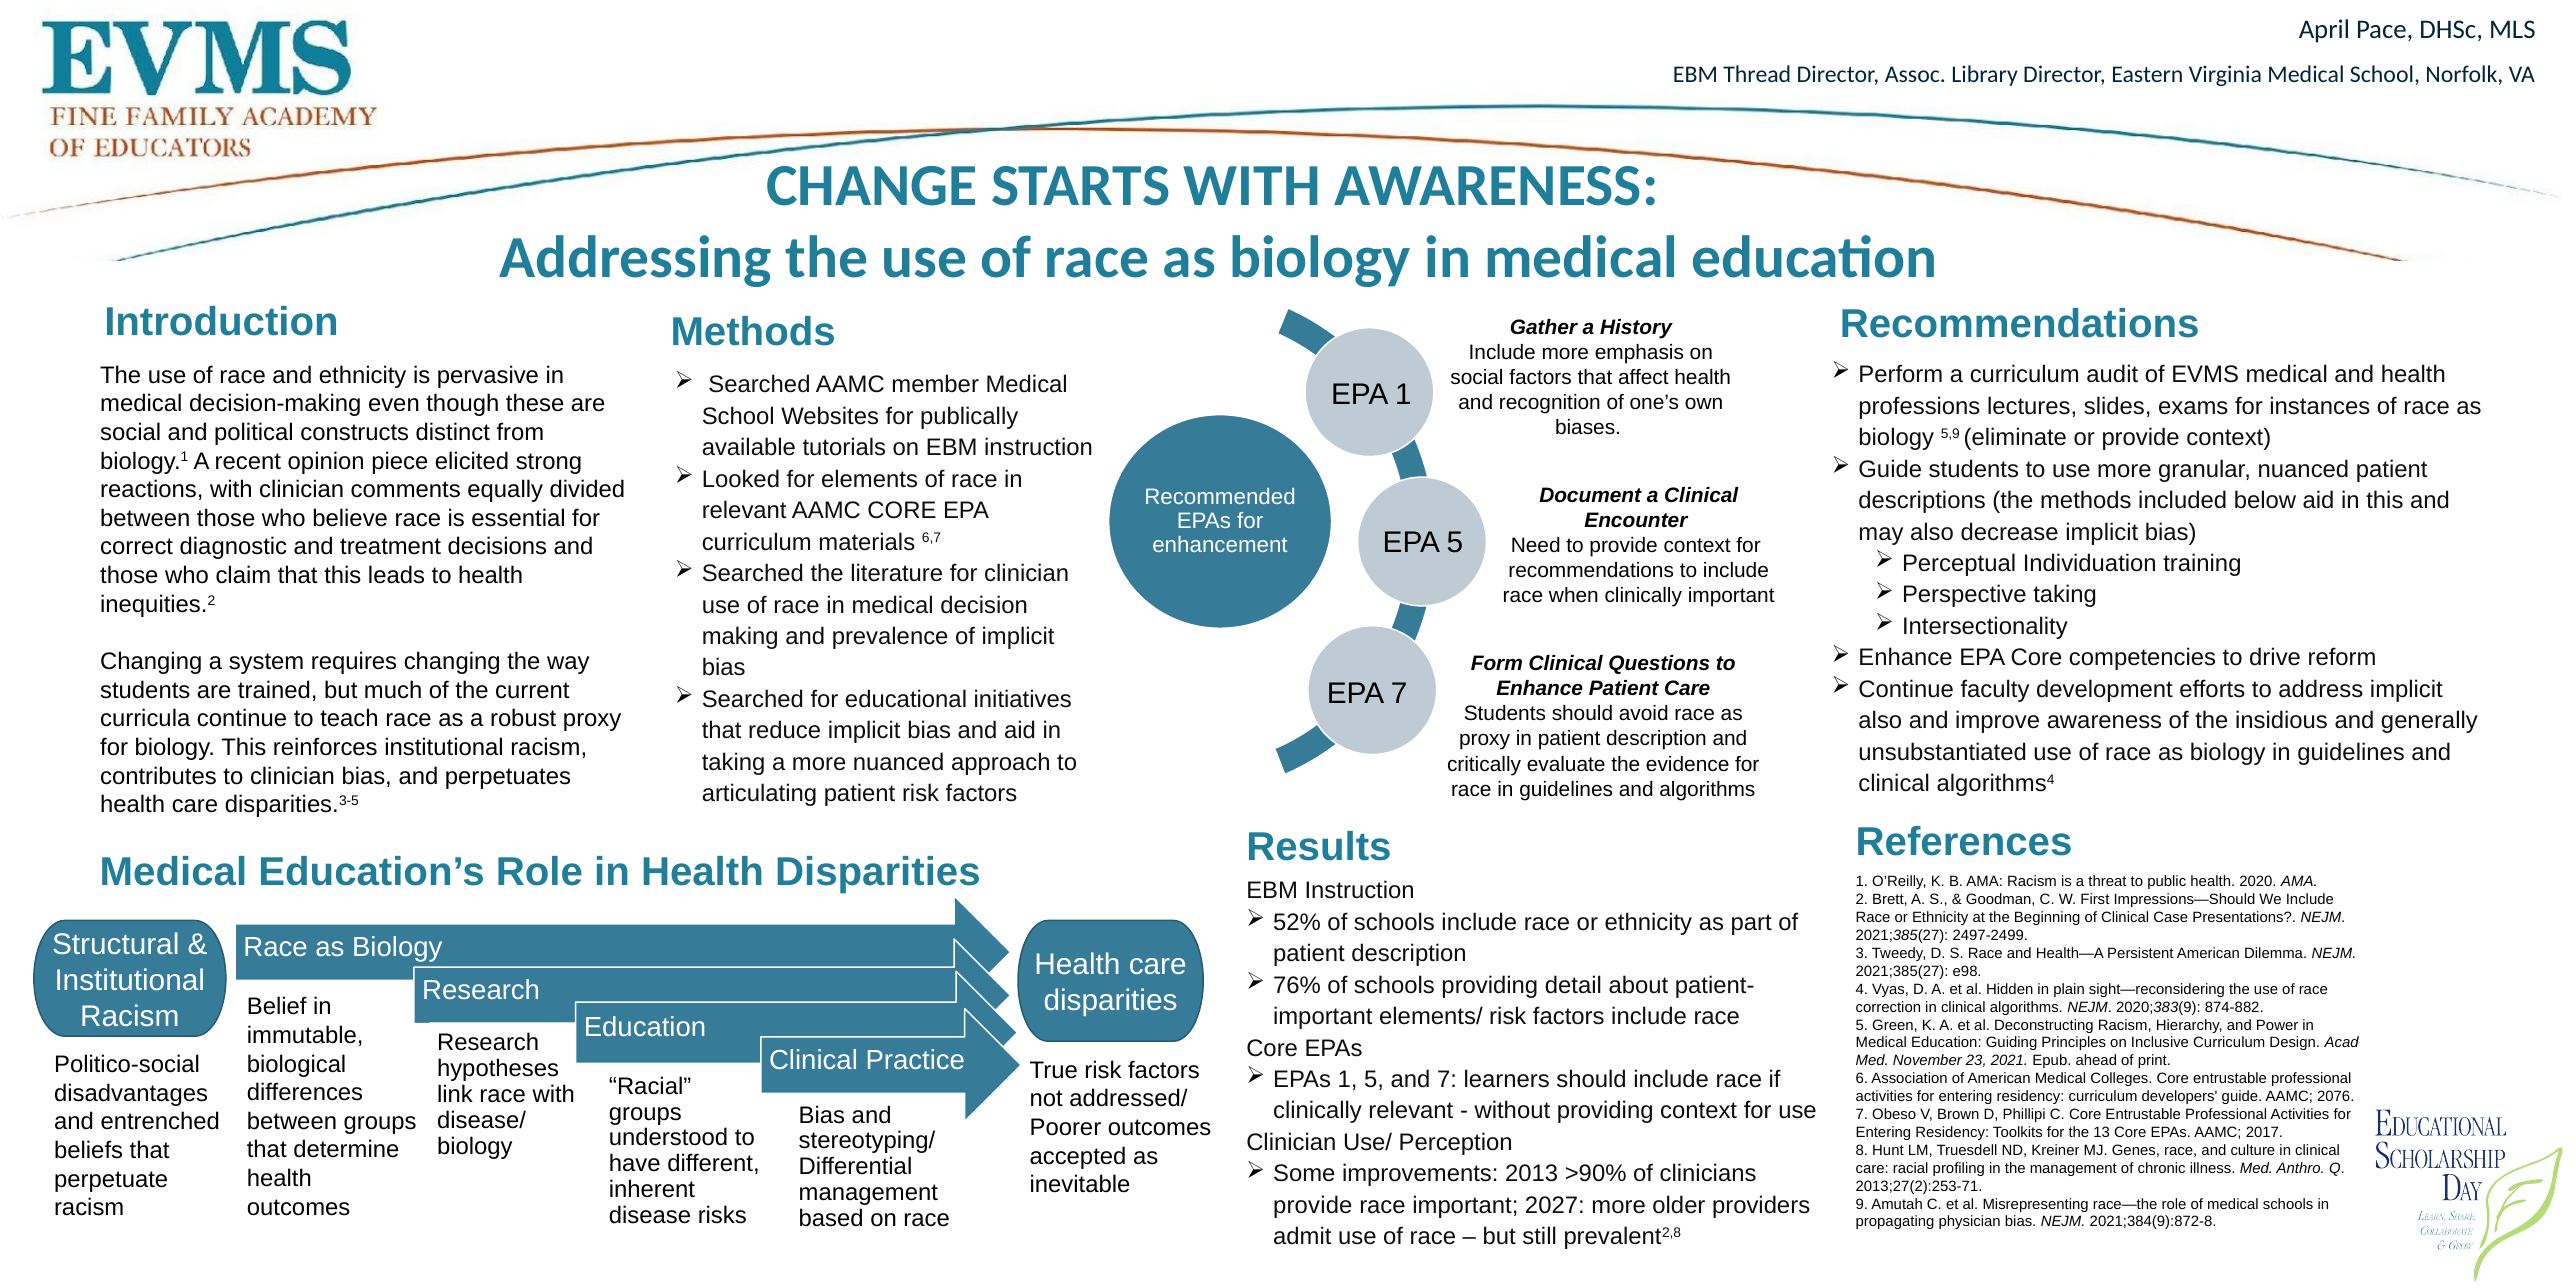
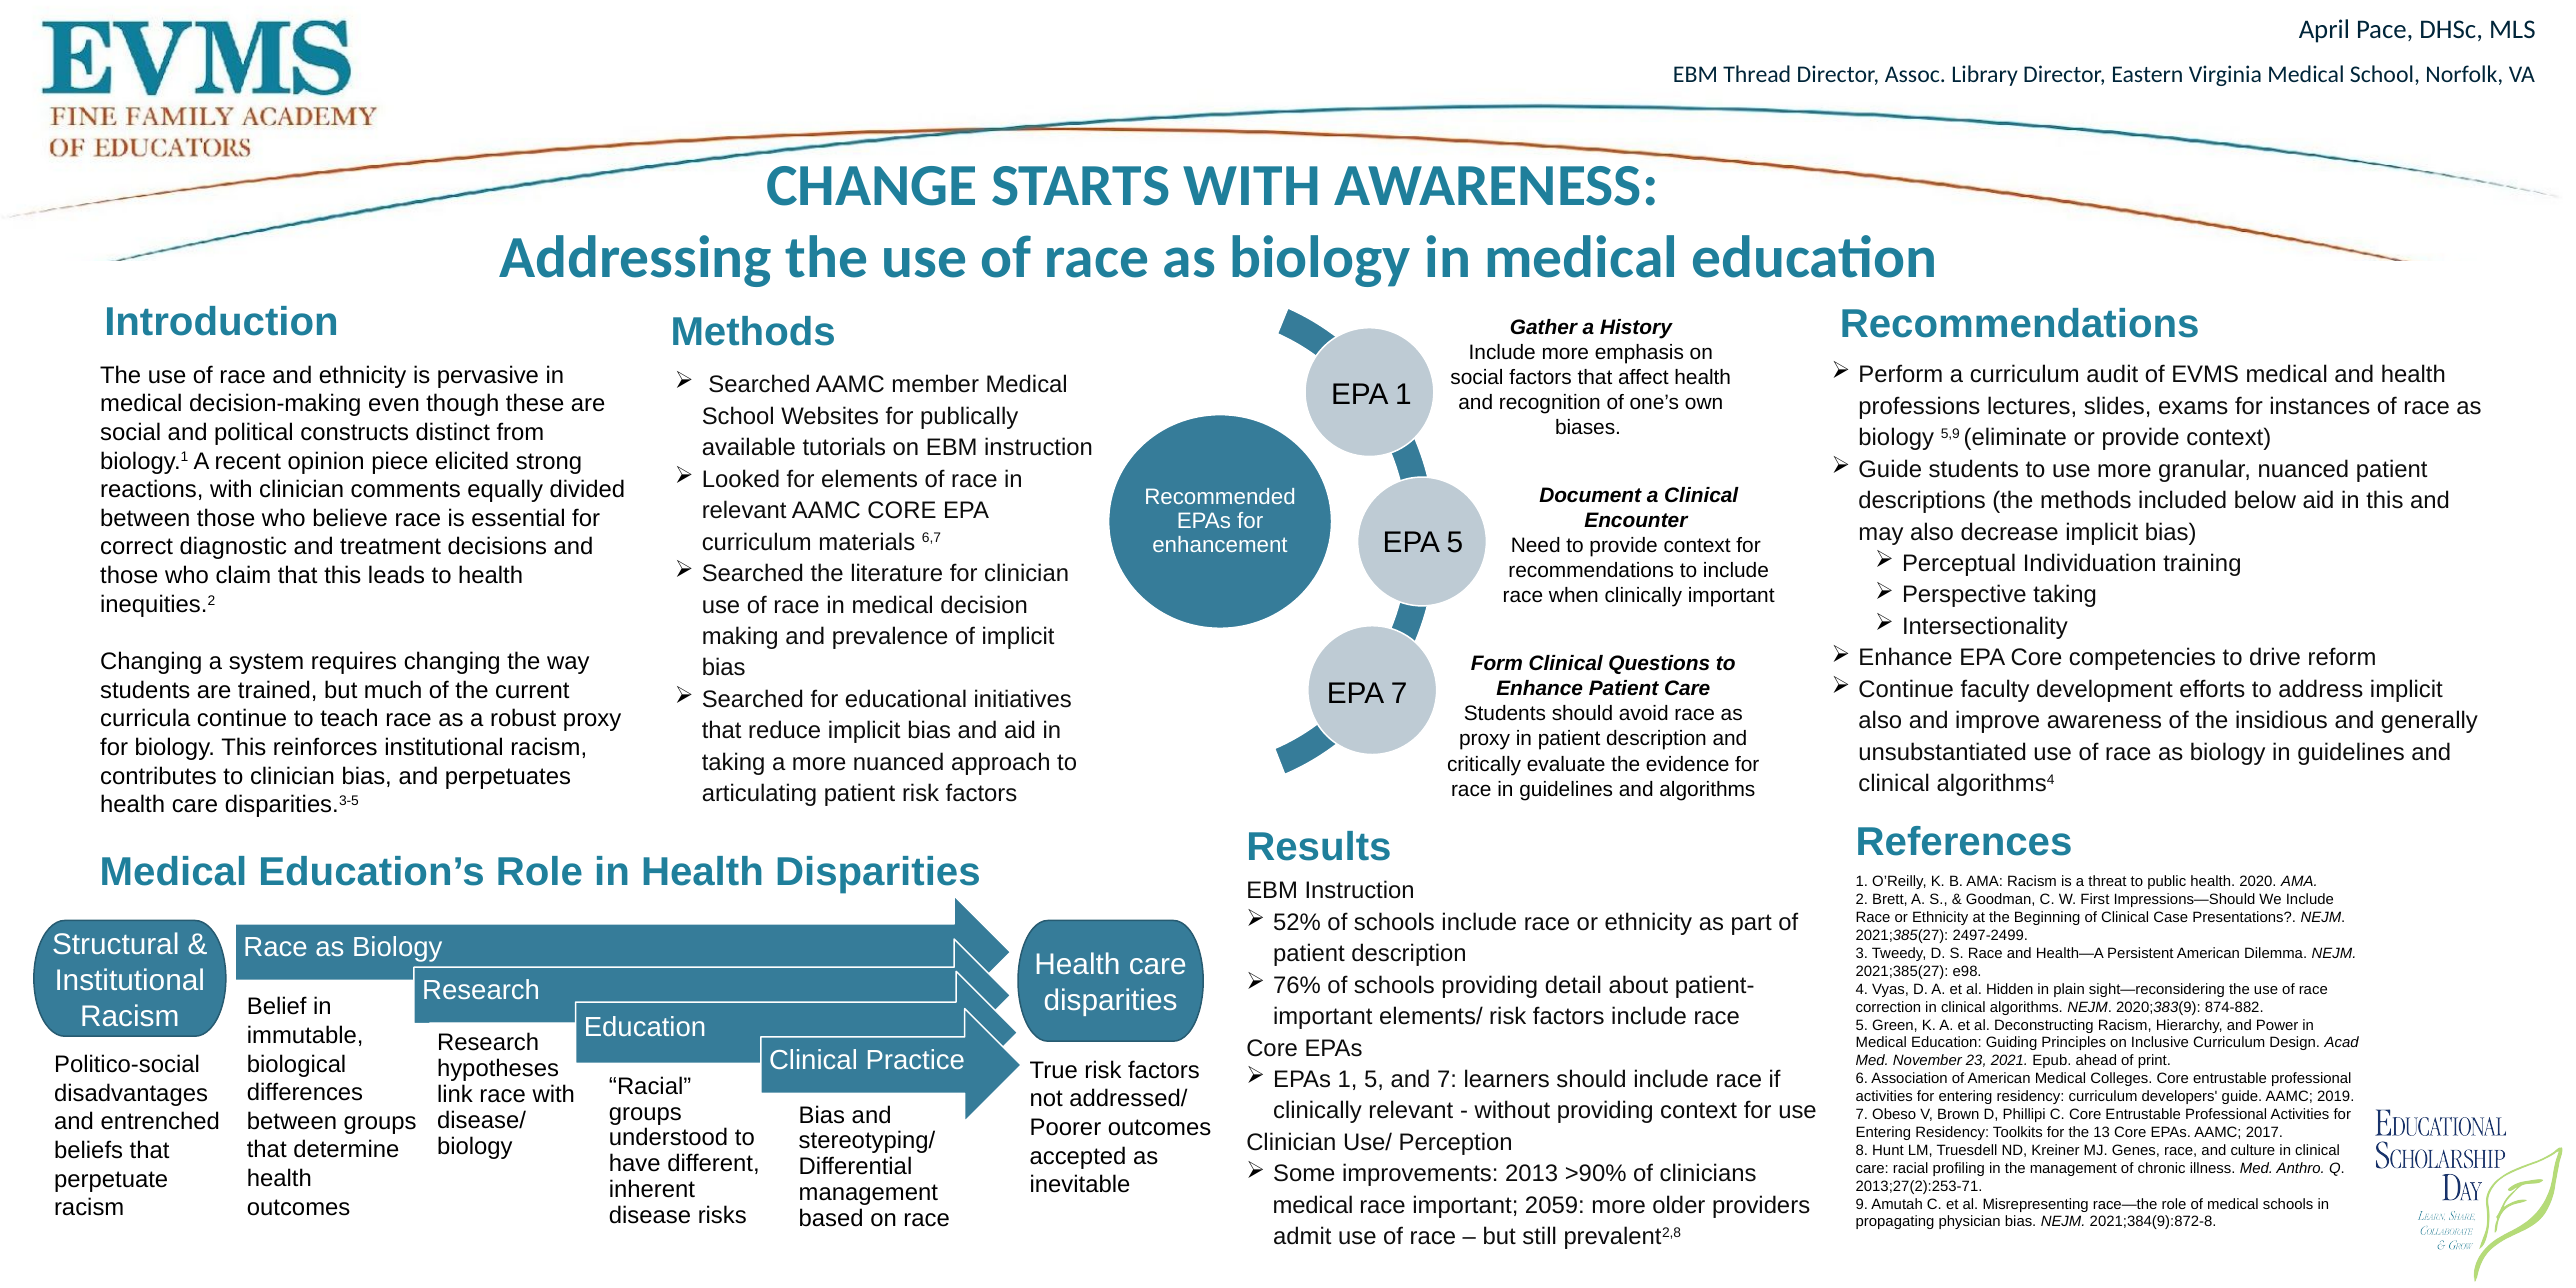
2076: 2076 -> 2019
provide at (1313, 1206): provide -> medical
2027: 2027 -> 2059
